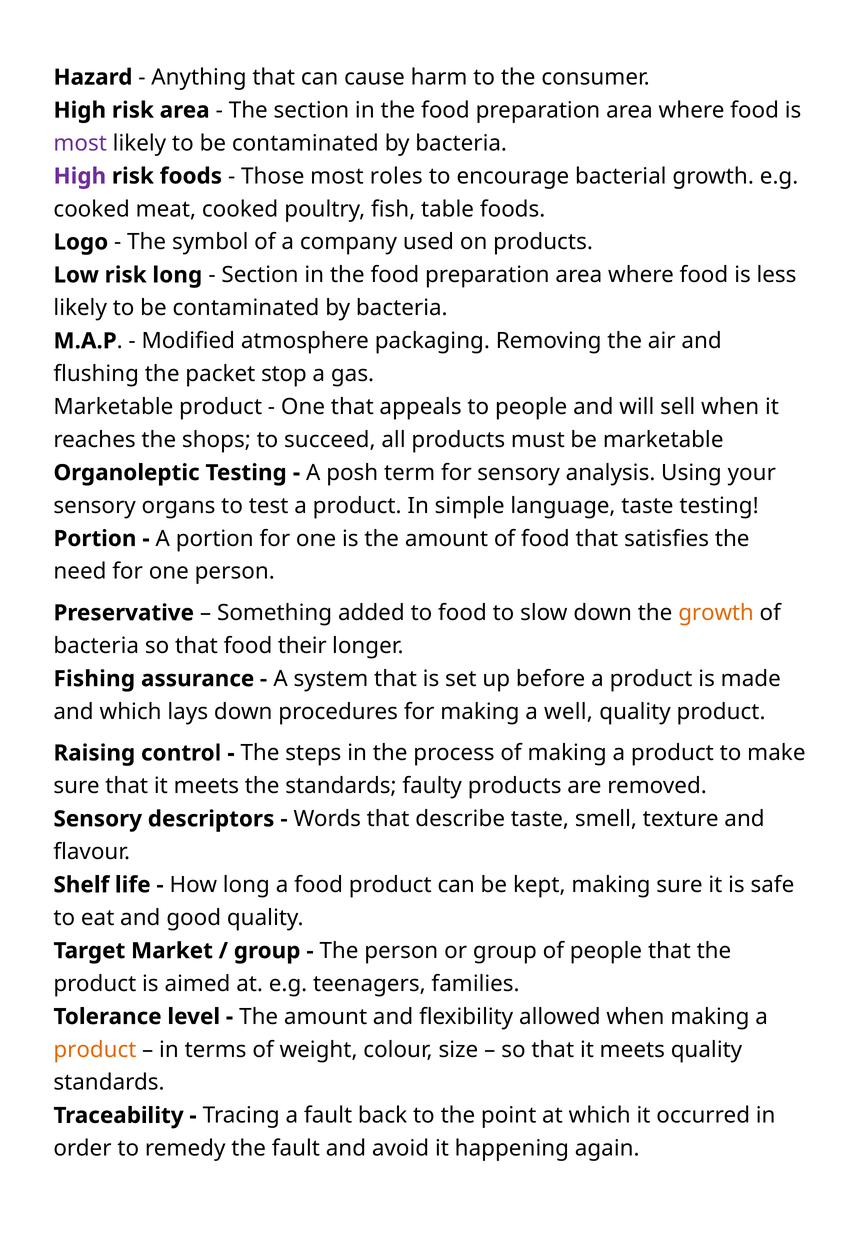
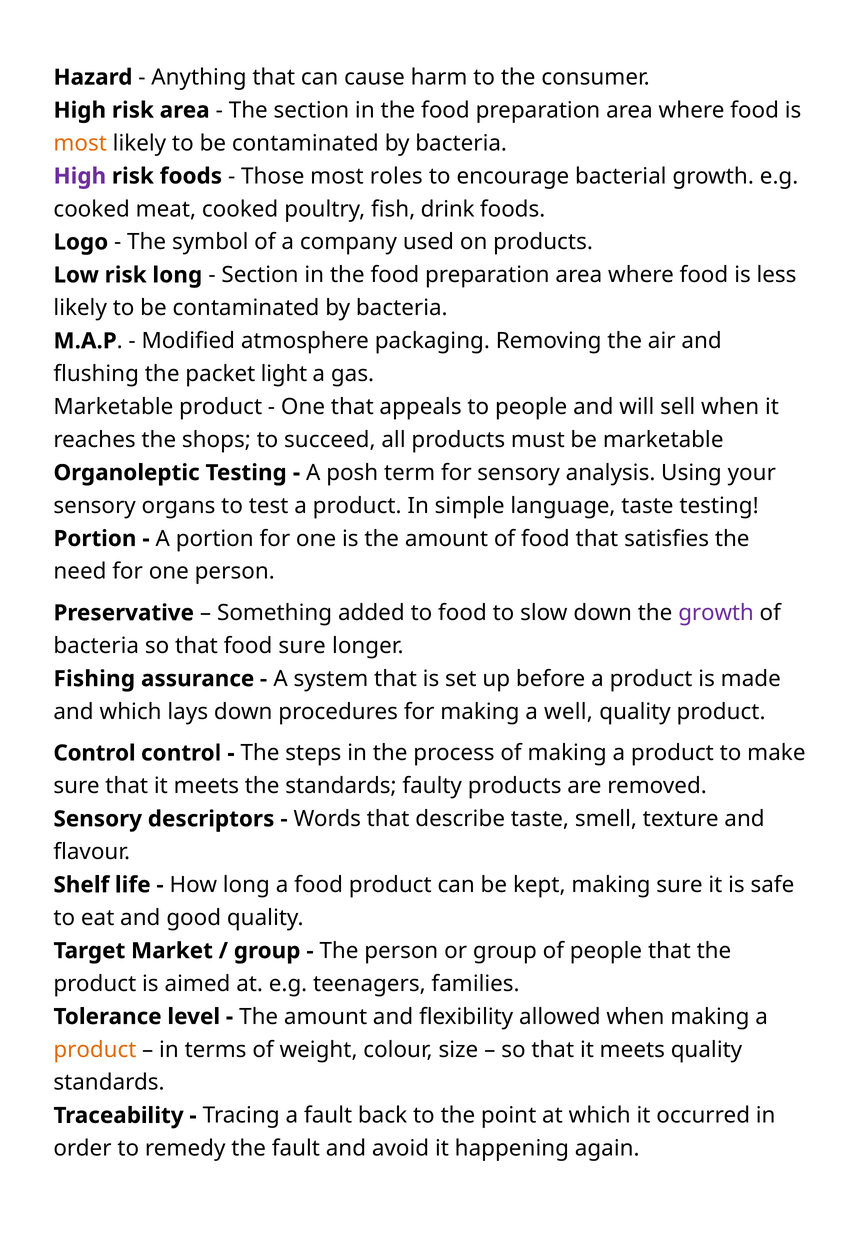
most at (80, 143) colour: purple -> orange
table: table -> drink
stop: stop -> light
growth at (716, 613) colour: orange -> purple
food their: their -> sure
Raising at (94, 753): Raising -> Control
